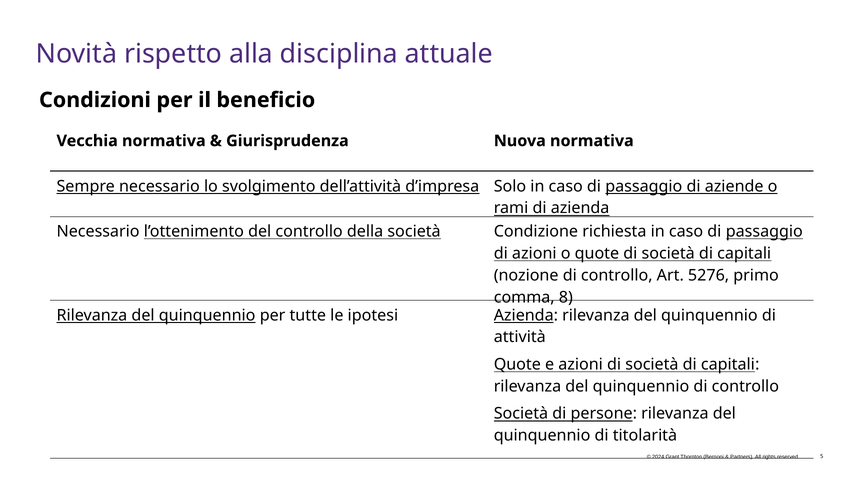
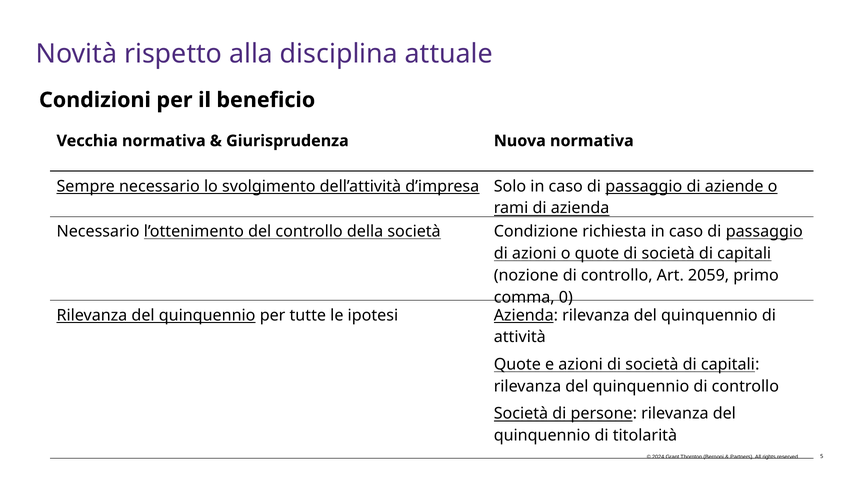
5276: 5276 -> 2059
8: 8 -> 0
